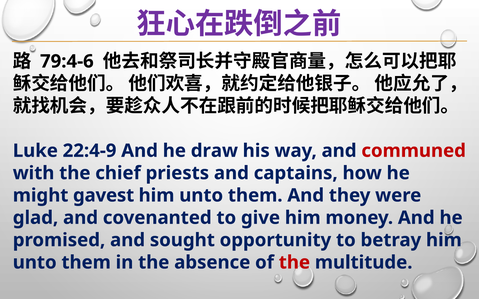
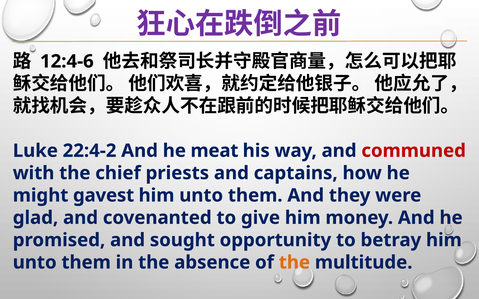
79:4-6: 79:4-6 -> 12:4-6
22:4-9: 22:4-9 -> 22:4-2
draw: draw -> meat
the at (294, 263) colour: red -> orange
